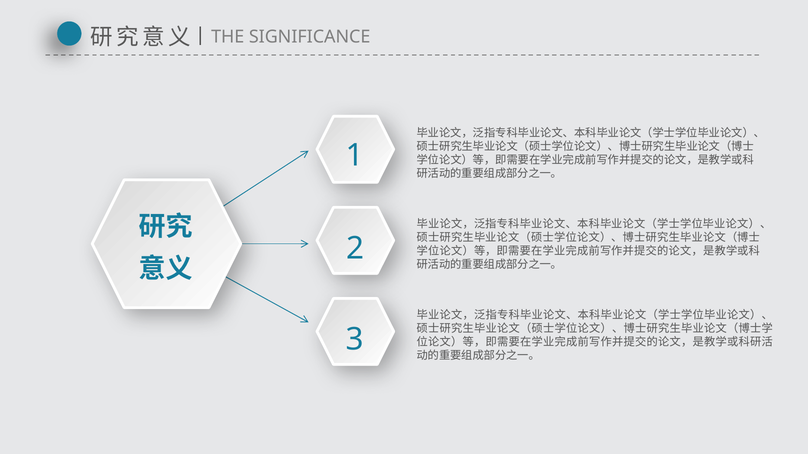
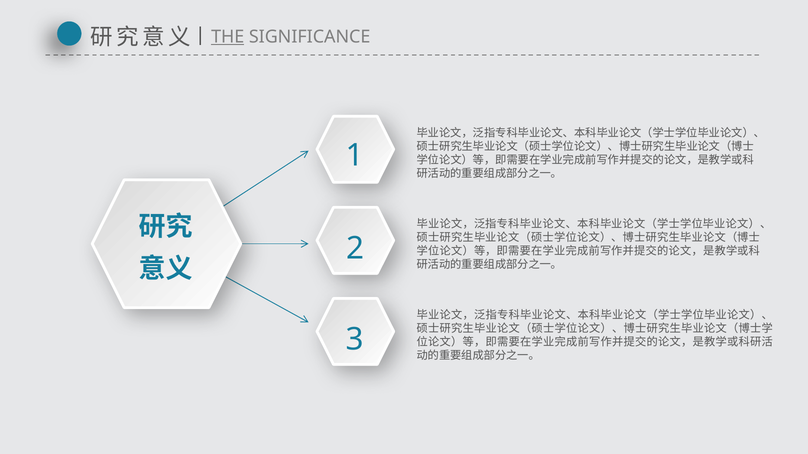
THE underline: none -> present
